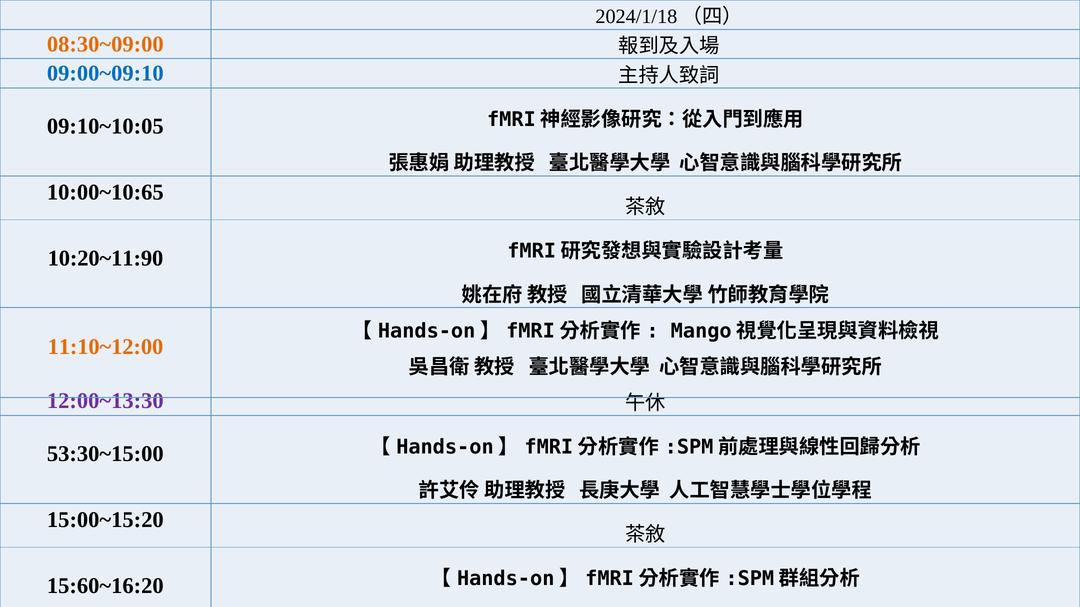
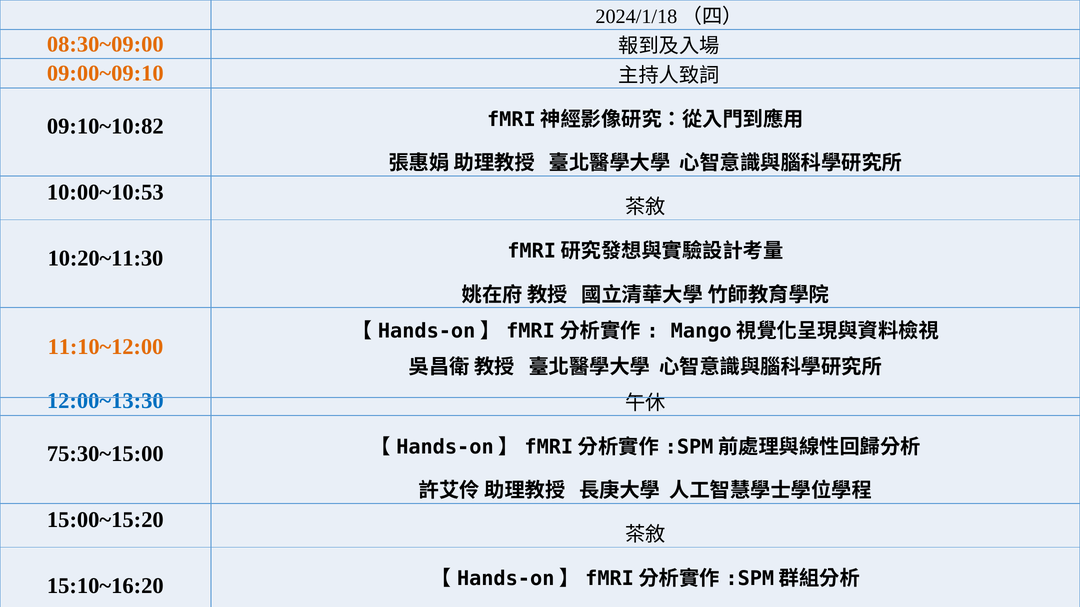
09:00~09:10 colour: blue -> orange
09:10~10:05: 09:10~10:05 -> 09:10~10:82
10:00~10:65: 10:00~10:65 -> 10:00~10:53
10:20~11:90: 10:20~11:90 -> 10:20~11:30
12:00~13:30 colour: purple -> blue
53:30~15:00: 53:30~15:00 -> 75:30~15:00
15:60~16:20: 15:60~16:20 -> 15:10~16:20
